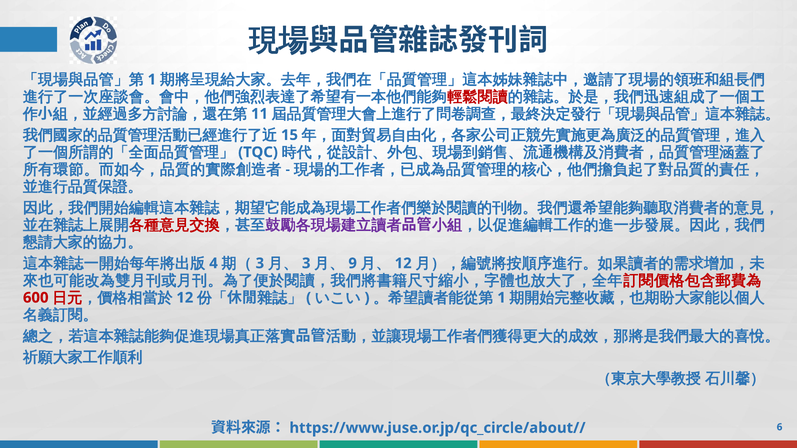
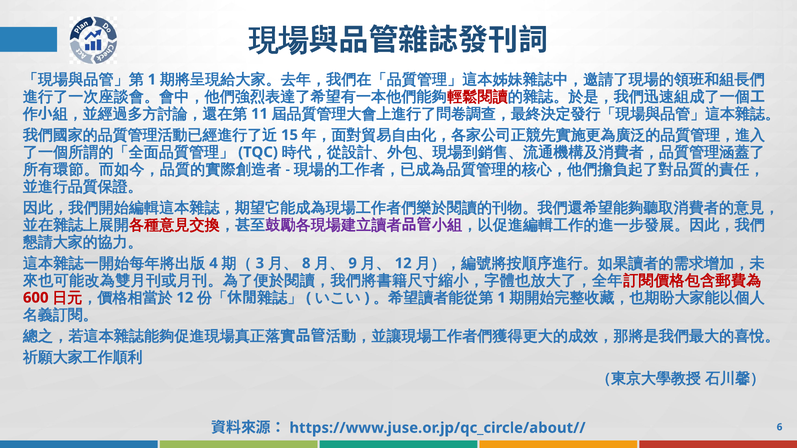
3 at (306, 263): 3 -> 8
